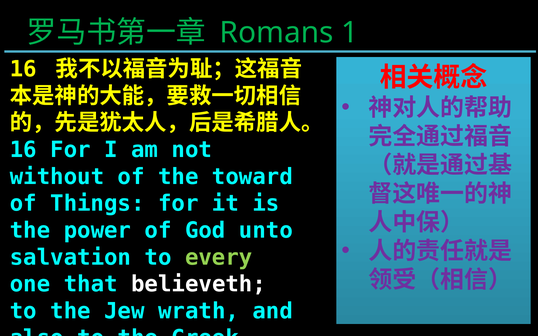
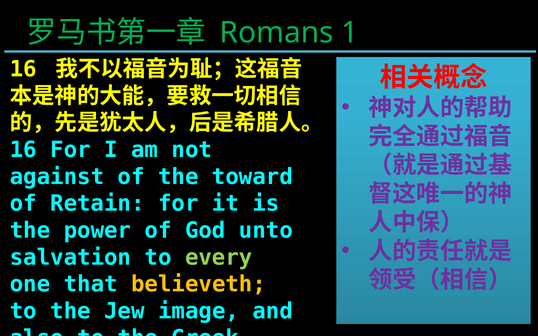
without: without -> against
Things: Things -> Retain
believeth colour: white -> yellow
wrath: wrath -> image
